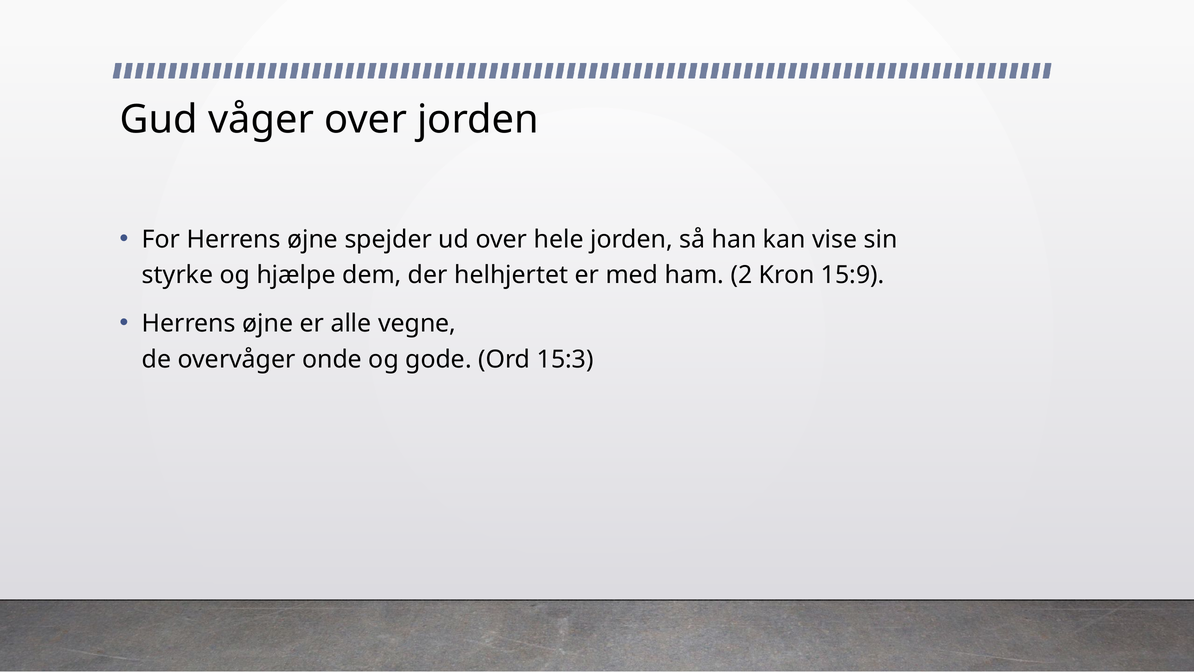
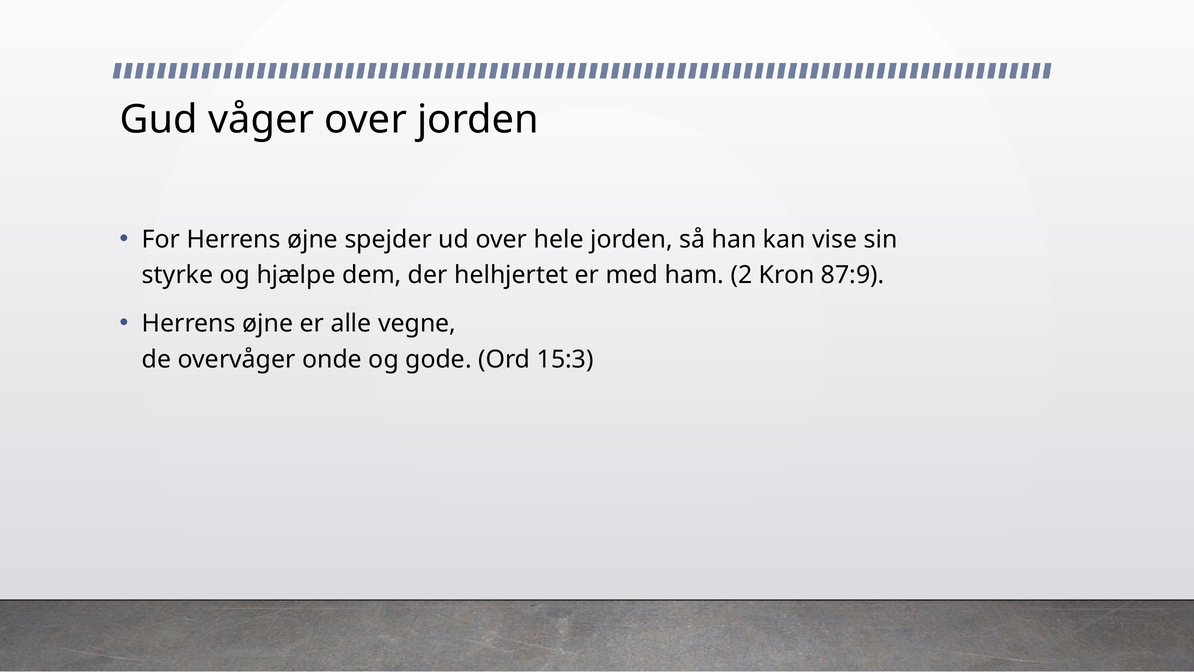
15:9: 15:9 -> 87:9
